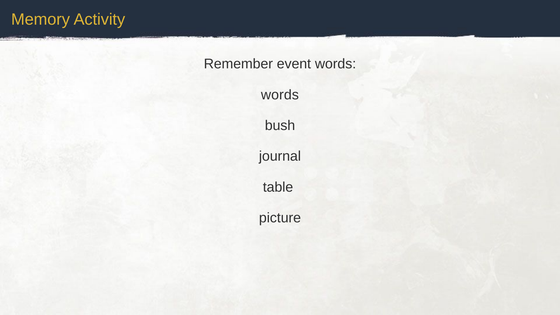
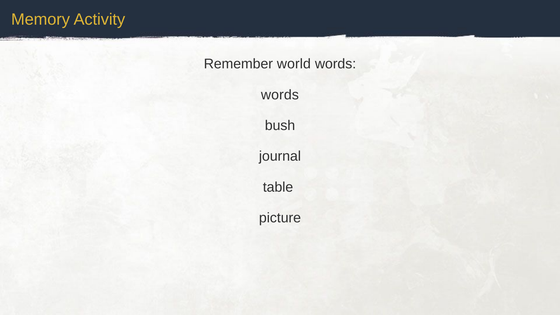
event: event -> world
